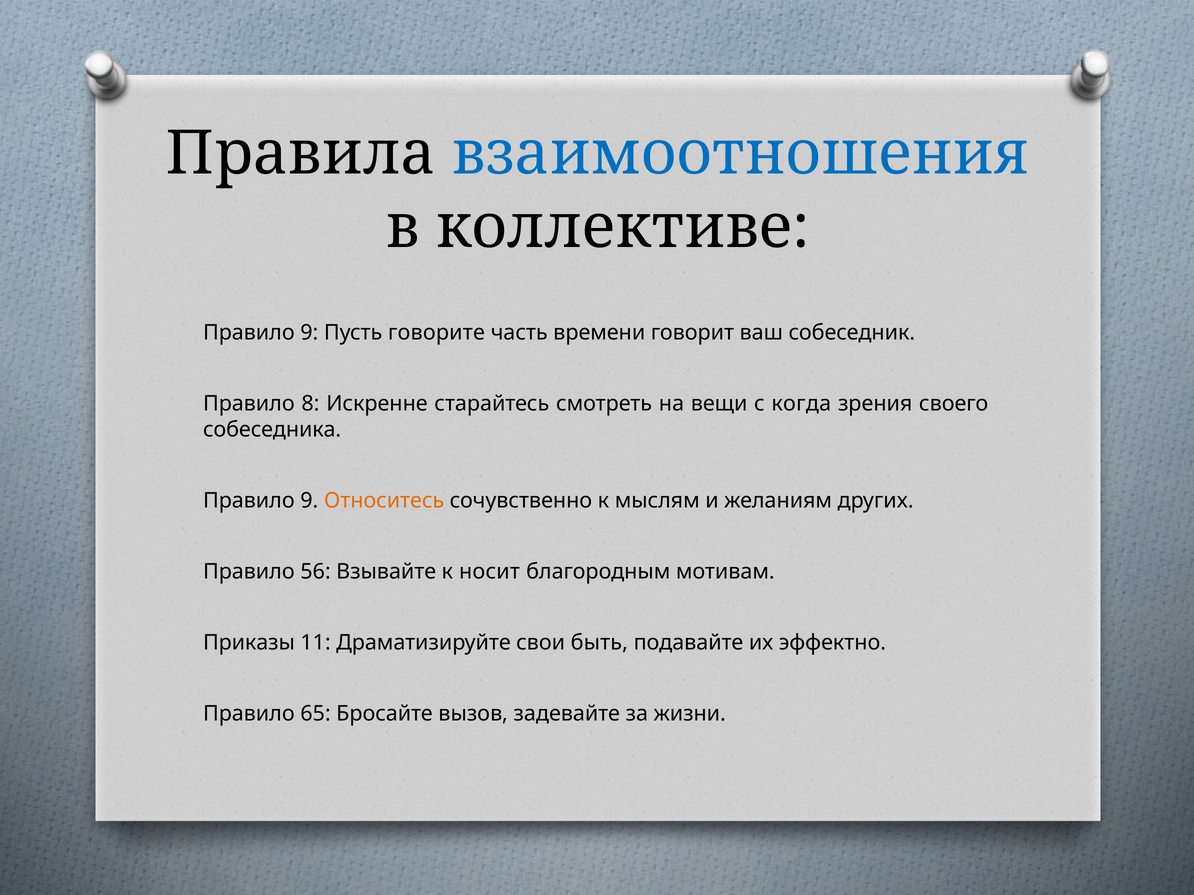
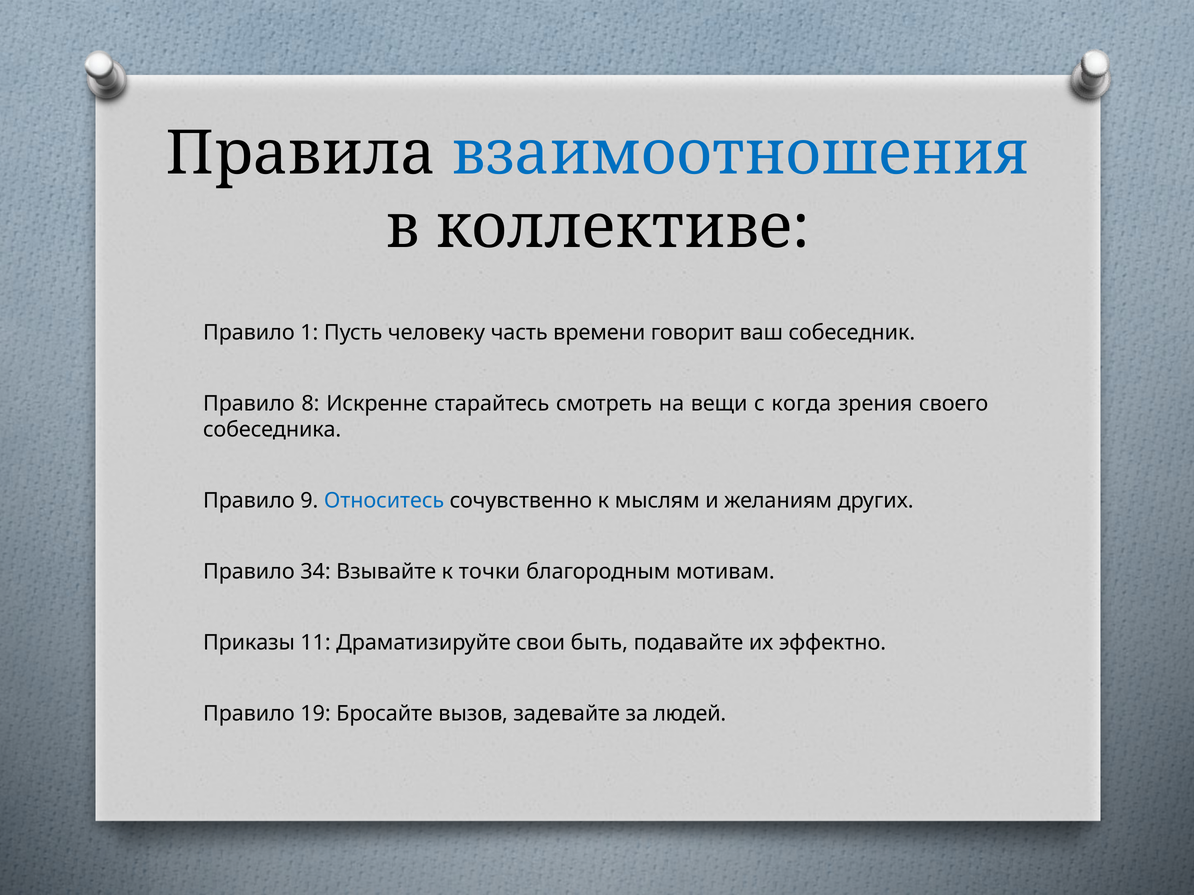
9 at (309, 333): 9 -> 1
говорите: говорите -> человеку
Относитесь colour: orange -> blue
56: 56 -> 34
носит: носит -> точки
65: 65 -> 19
жизни: жизни -> людей
